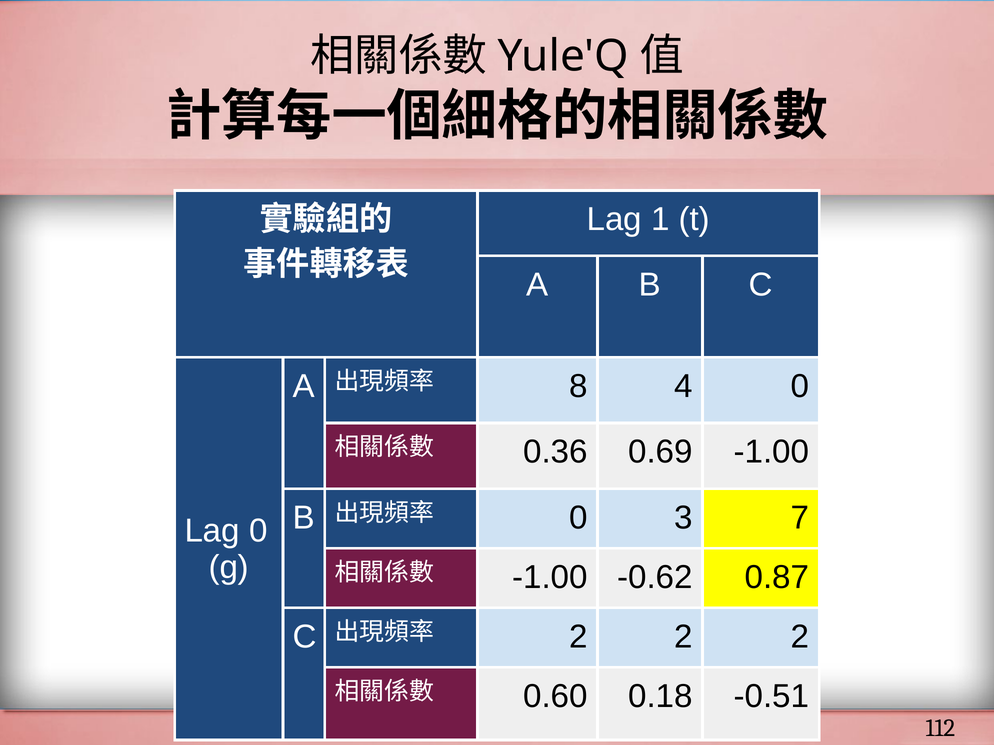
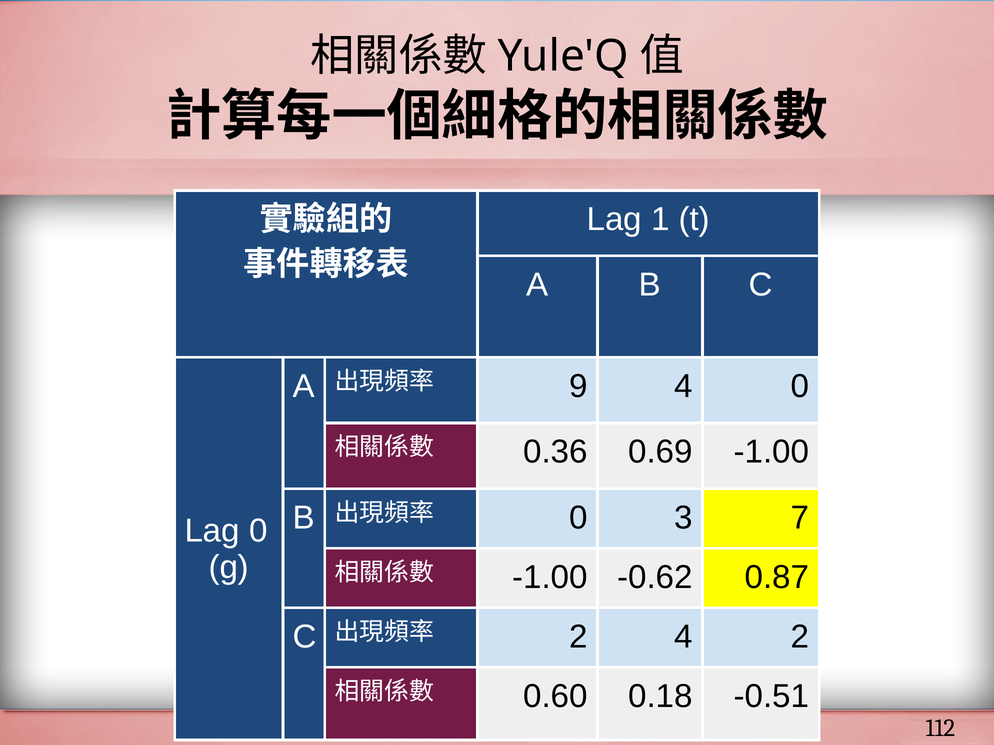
8: 8 -> 9
2 at (683, 637): 2 -> 4
